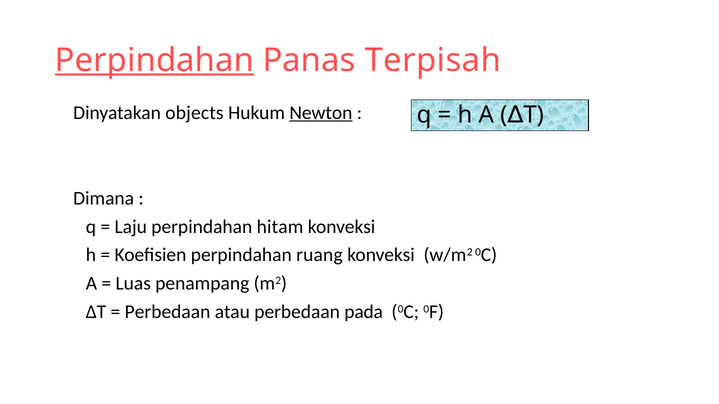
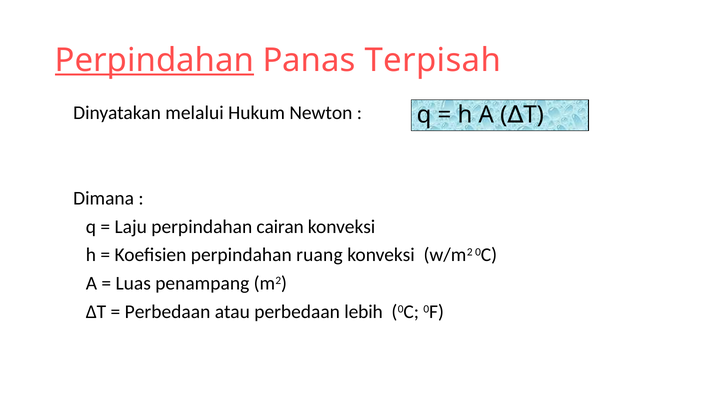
objects: objects -> melalui
Newton underline: present -> none
hitam: hitam -> cairan
pada: pada -> lebih
